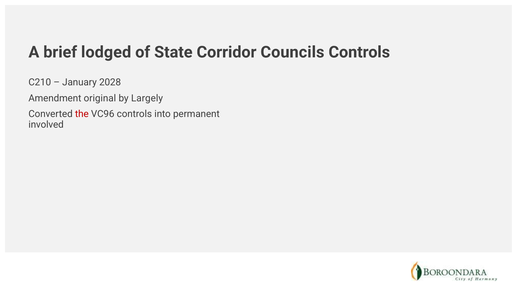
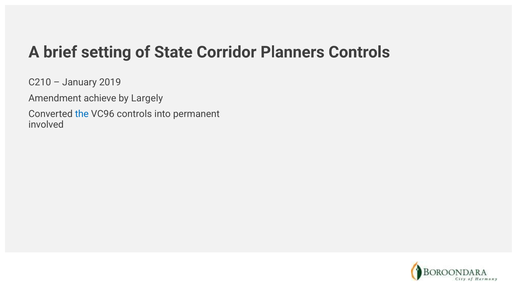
lodged: lodged -> setting
Councils: Councils -> Planners
2028: 2028 -> 2019
original: original -> achieve
the colour: red -> blue
